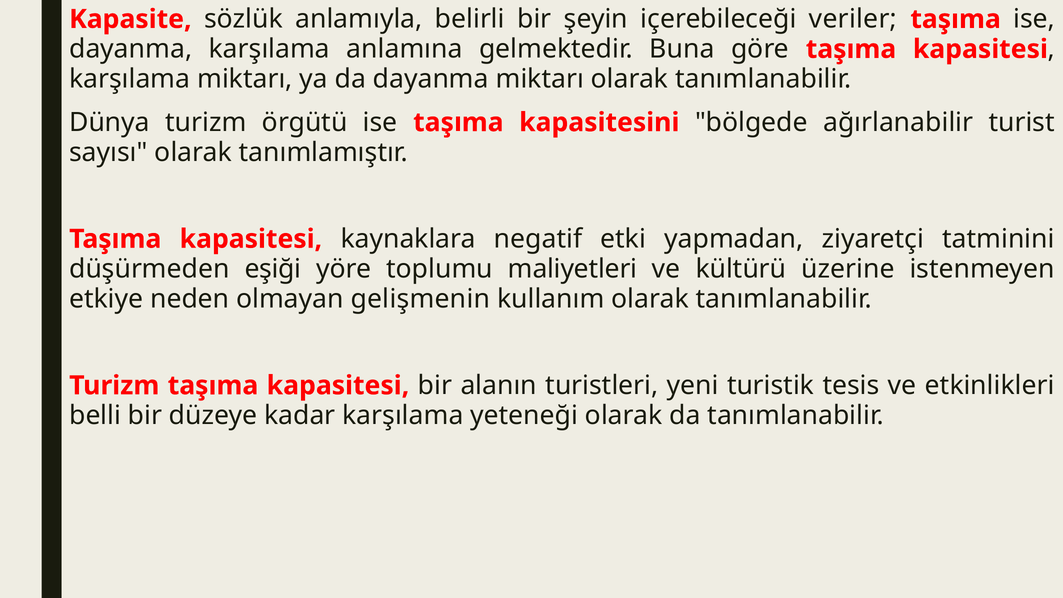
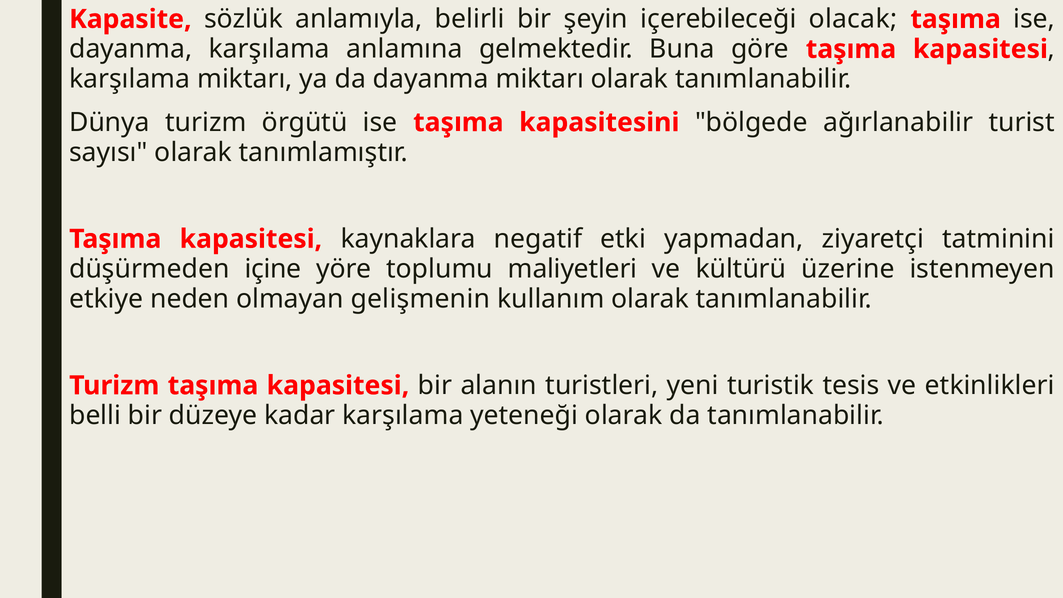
veriler: veriler -> olacak
eşiği: eşiği -> içine
